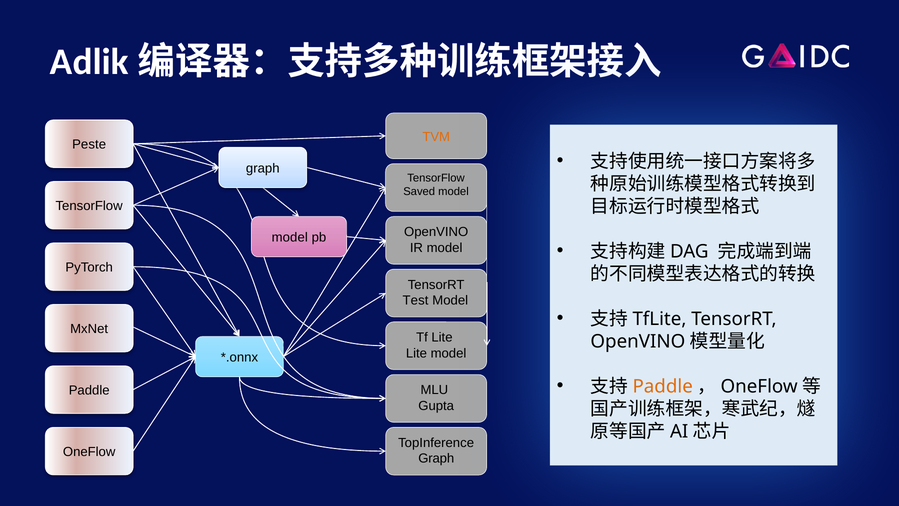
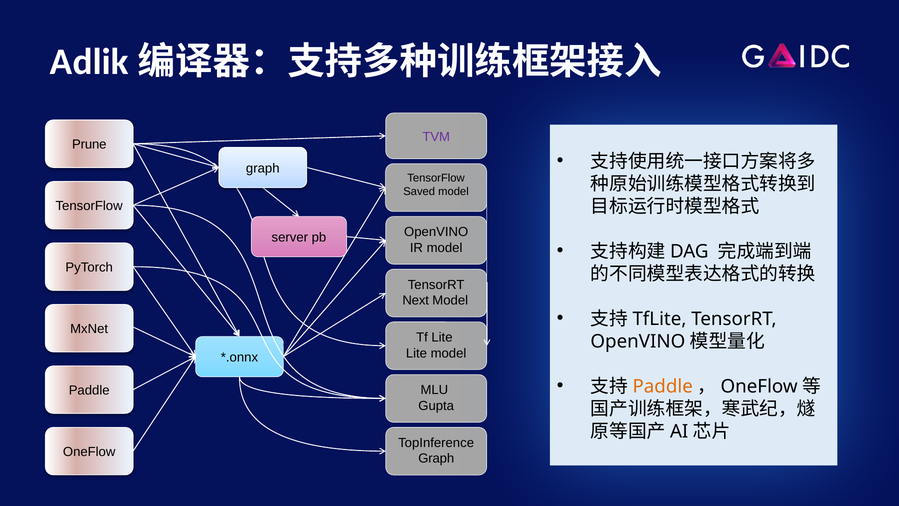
TVM colour: orange -> purple
Peste: Peste -> Prune
model at (290, 237): model -> server
Test: Test -> Next
